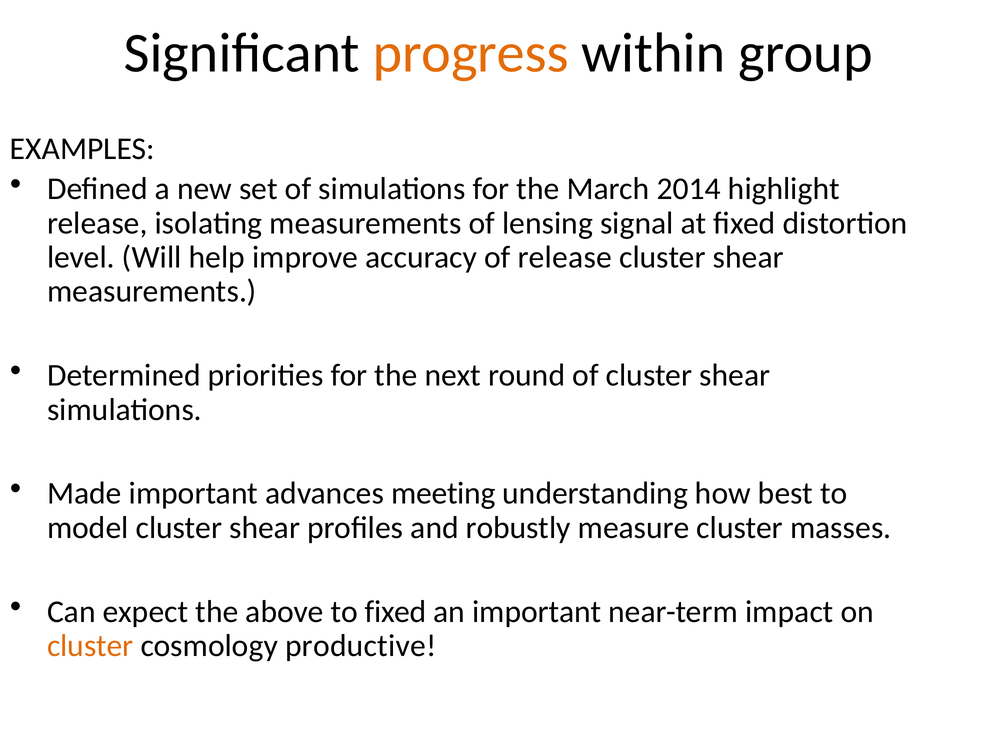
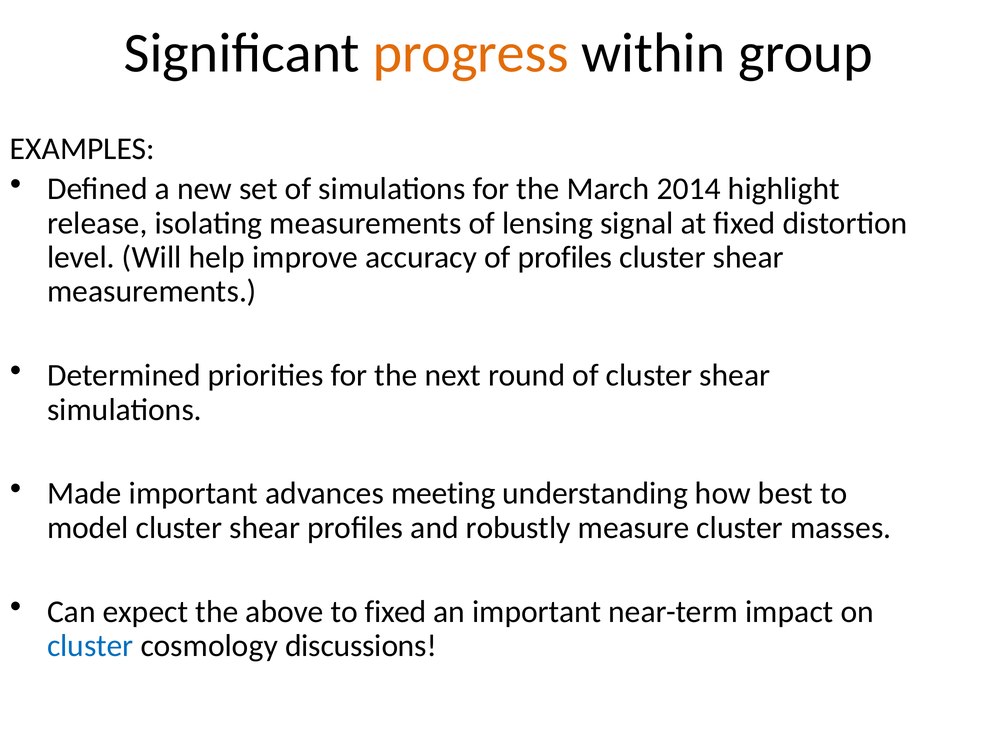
of release: release -> profiles
cluster at (90, 646) colour: orange -> blue
productive: productive -> discussions
